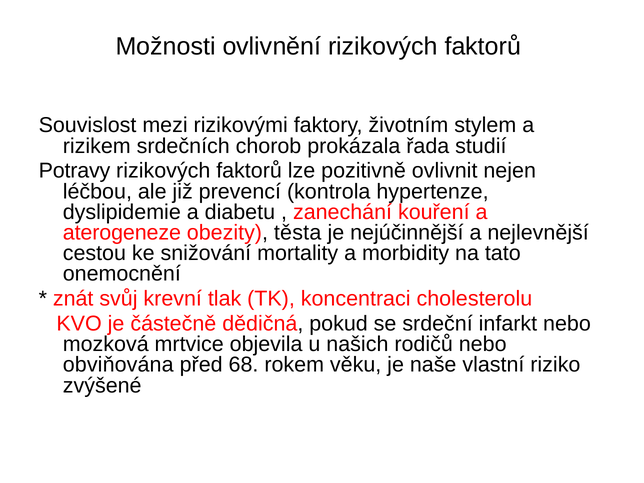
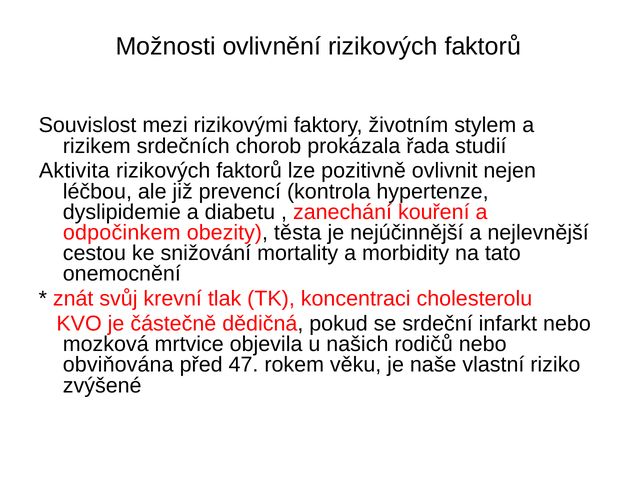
Potravy: Potravy -> Aktivita
aterogeneze: aterogeneze -> odpočinkem
68: 68 -> 47
